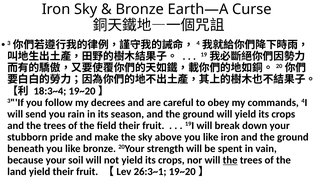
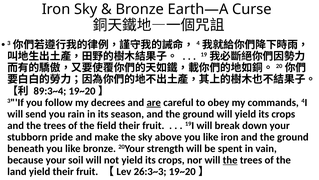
18:3~4: 18:3~4 -> 89:3~4
are underline: none -> present
26:3~1: 26:3~1 -> 26:3~3
